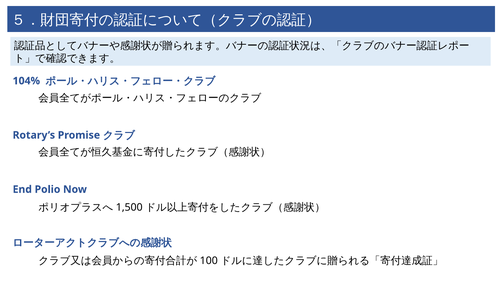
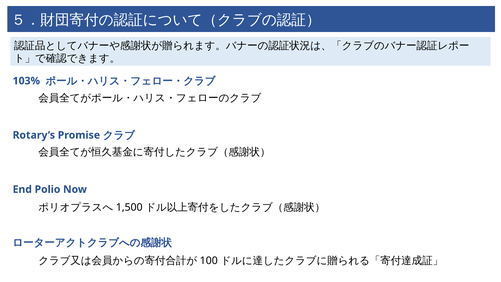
104%: 104% -> 103%
